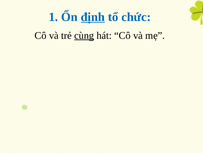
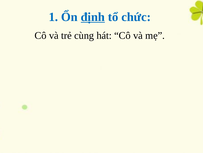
cùng underline: present -> none
